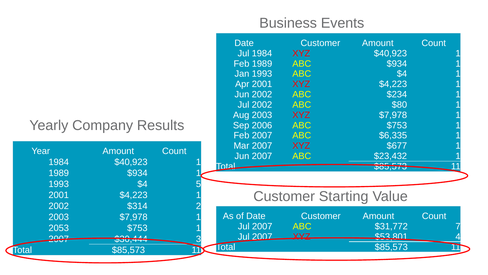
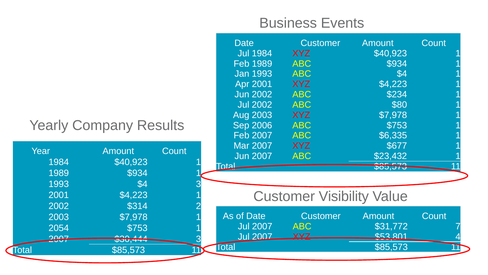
$4 5: 5 -> 3
Starting: Starting -> Visibility
2053: 2053 -> 2054
